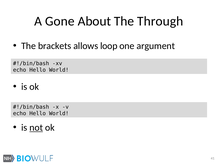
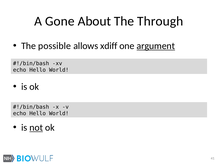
brackets: brackets -> possible
loop: loop -> xdiff
argument underline: none -> present
